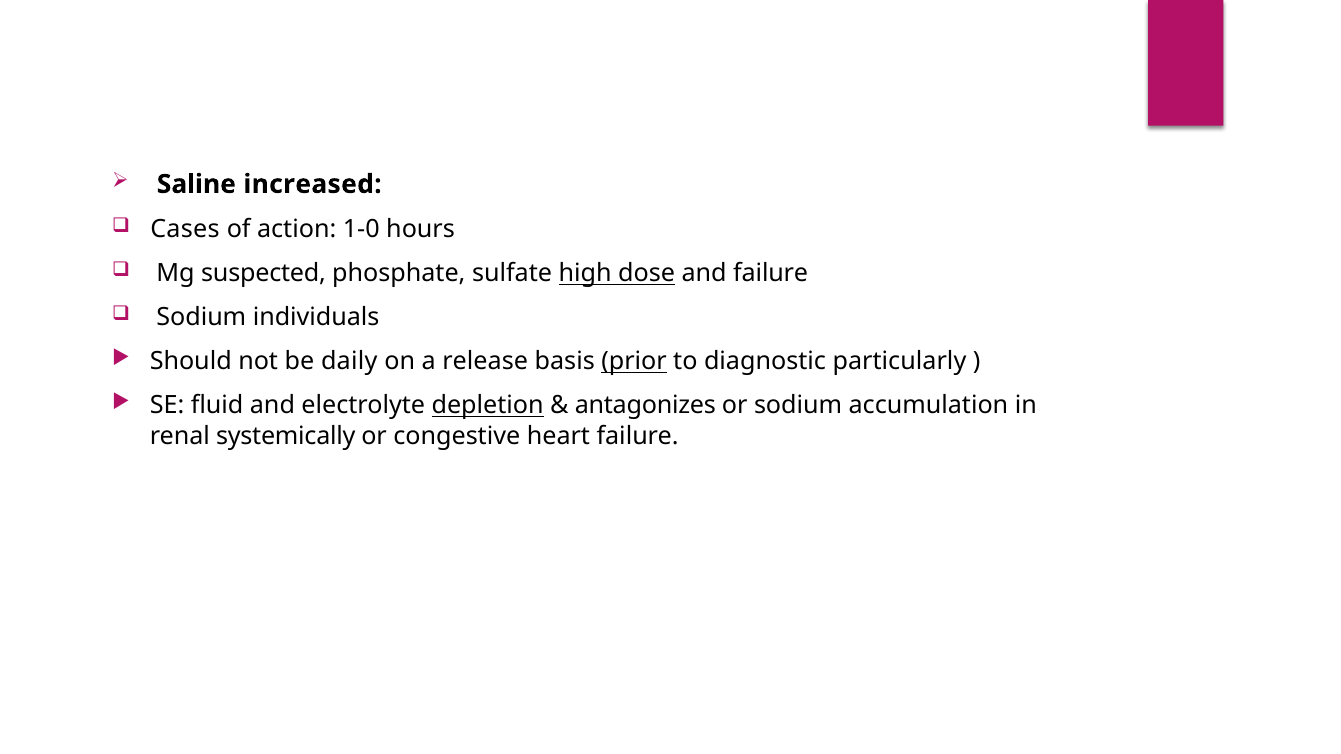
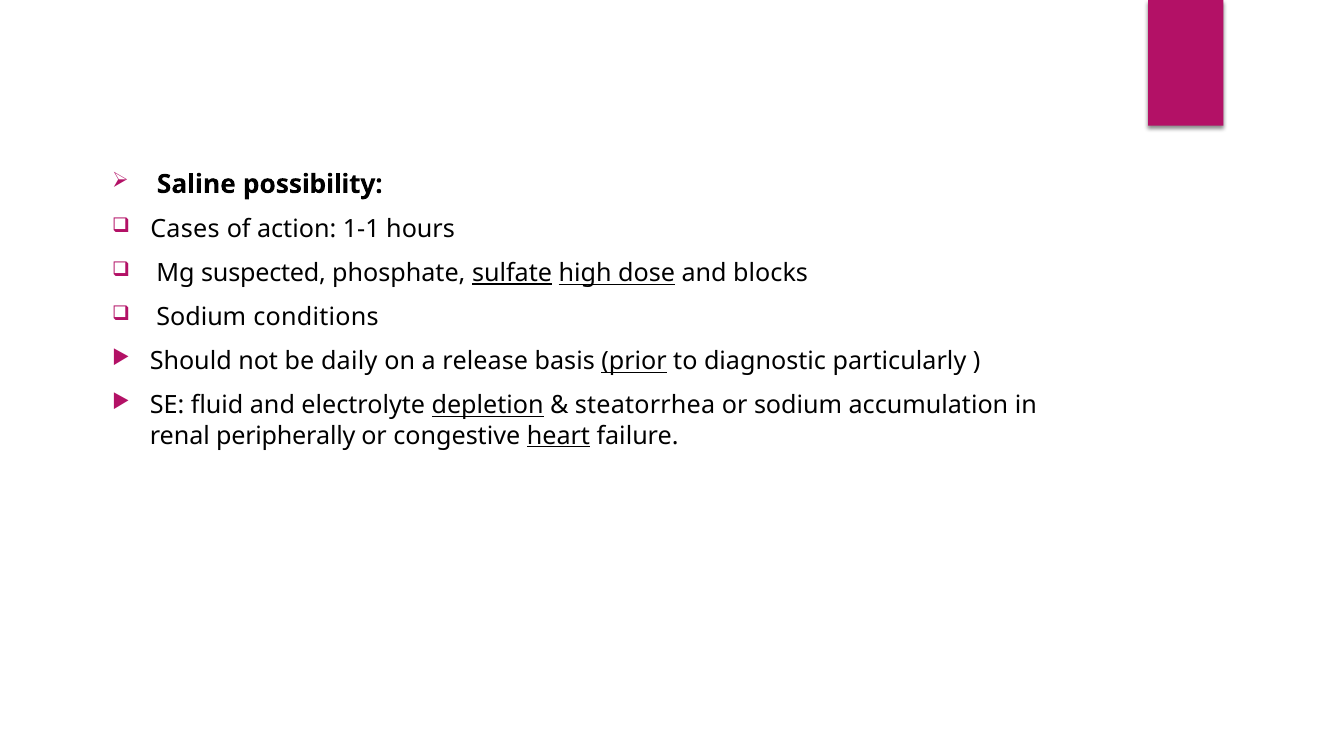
increased: increased -> possibility
1-0: 1-0 -> 1-1
sulfate underline: none -> present
and failure: failure -> blocks
individuals: individuals -> conditions
antagonizes: antagonizes -> steatorrhea
systemically: systemically -> peripherally
heart underline: none -> present
